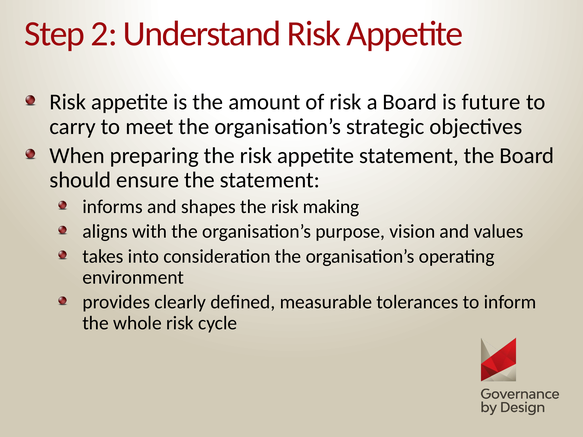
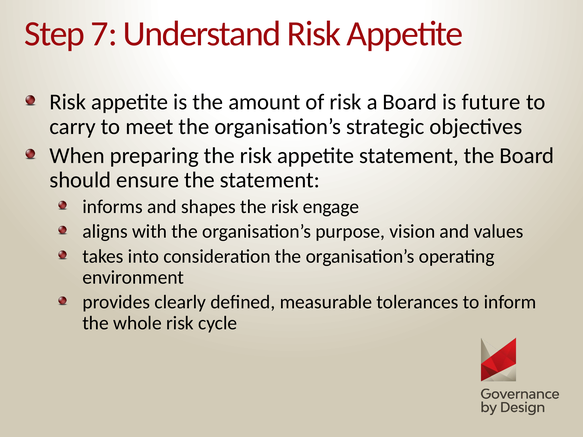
2: 2 -> 7
making: making -> engage
